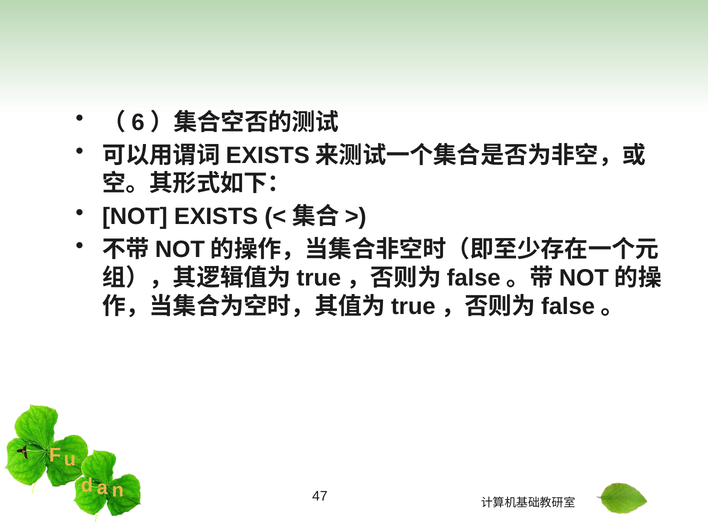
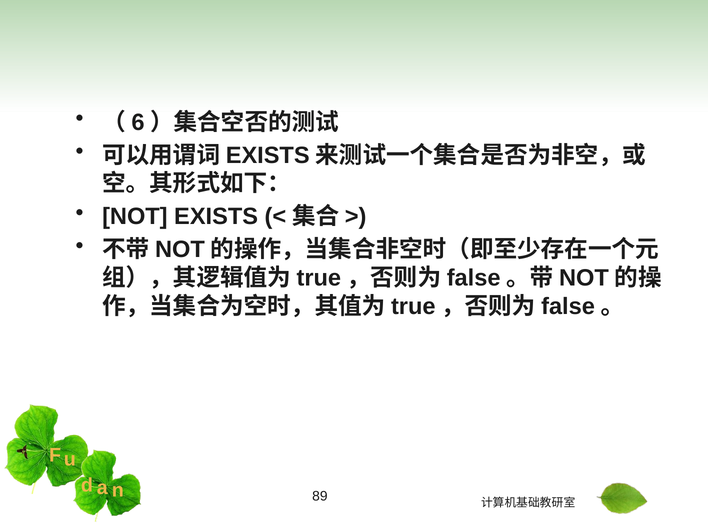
47: 47 -> 89
